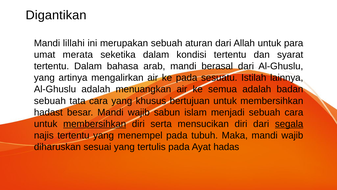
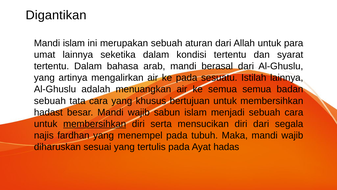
Mandi lillahi: lillahi -> islam
umat merata: merata -> lainnya
semua adalah: adalah -> semua
segala underline: present -> none
najis tertentu: tertentu -> fardhan
